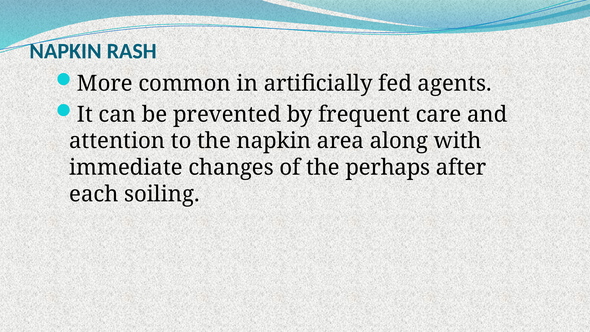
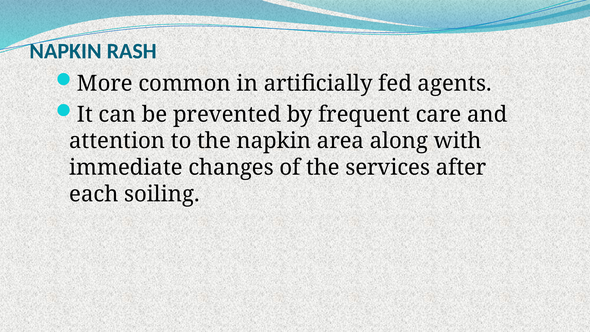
perhaps: perhaps -> services
